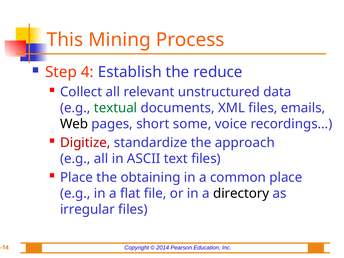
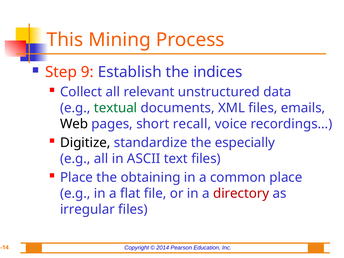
4: 4 -> 9
reduce: reduce -> indices
some: some -> recall
Digitize colour: red -> black
approach: approach -> especially
directory colour: black -> red
